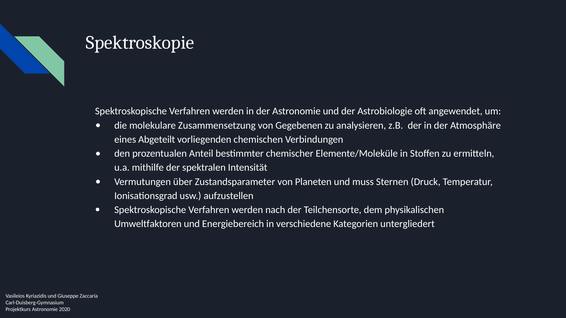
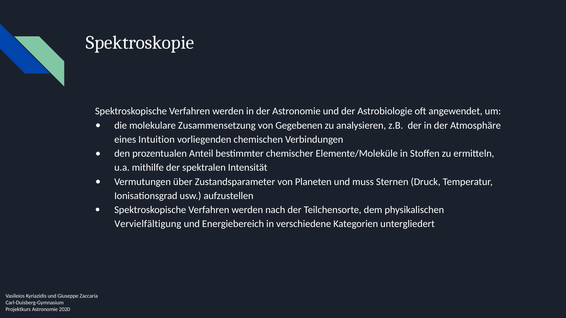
Abgeteilt: Abgeteilt -> Intuition
Umweltfaktoren: Umweltfaktoren -> Vervielfältigung
